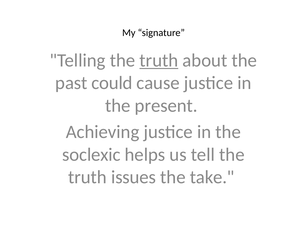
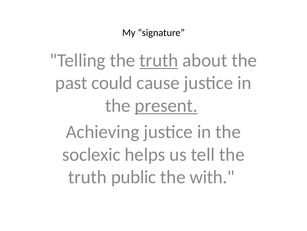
present underline: none -> present
issues: issues -> public
take: take -> with
